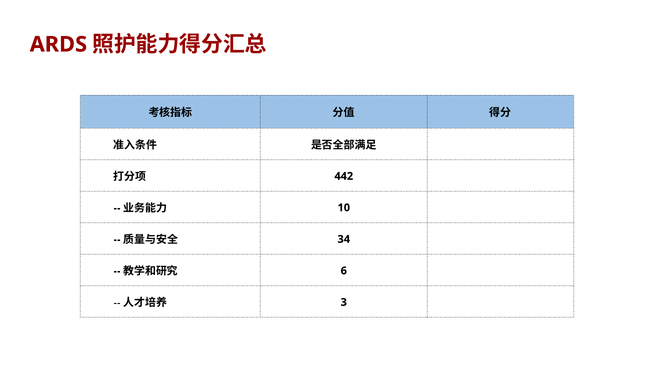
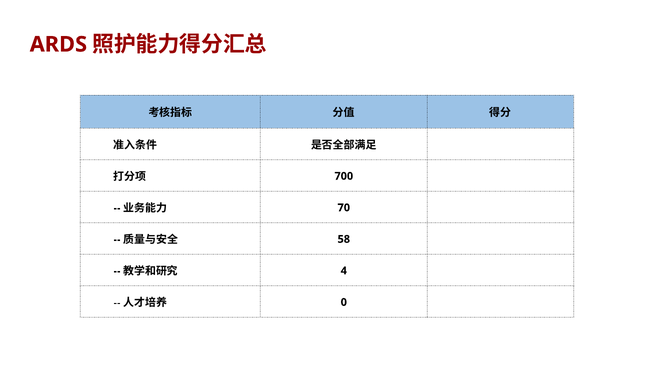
442: 442 -> 700
10: 10 -> 70
34: 34 -> 58
6: 6 -> 4
3: 3 -> 0
